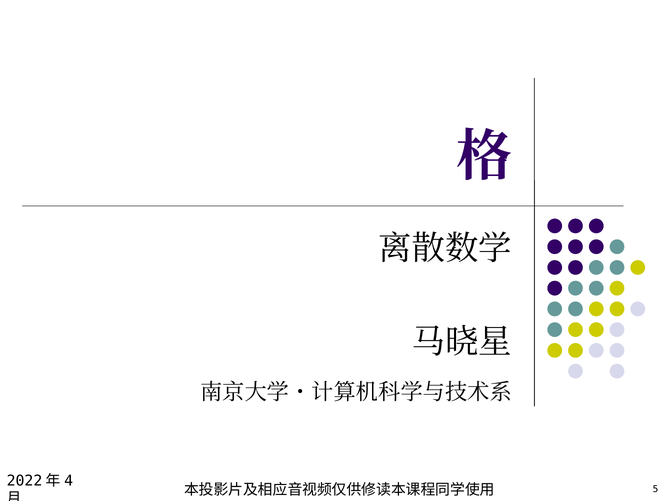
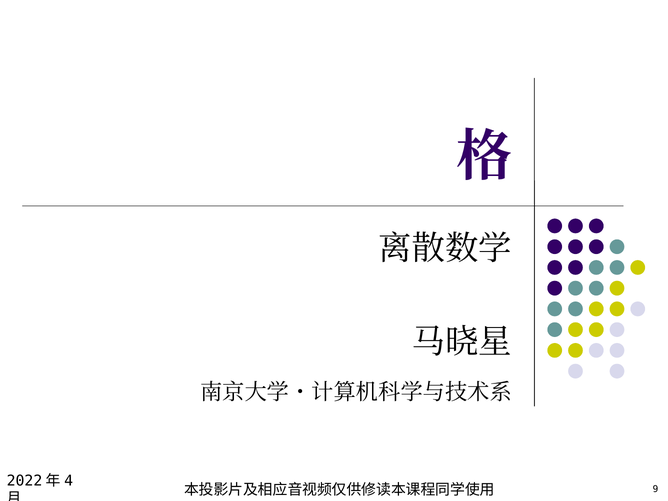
5: 5 -> 9
